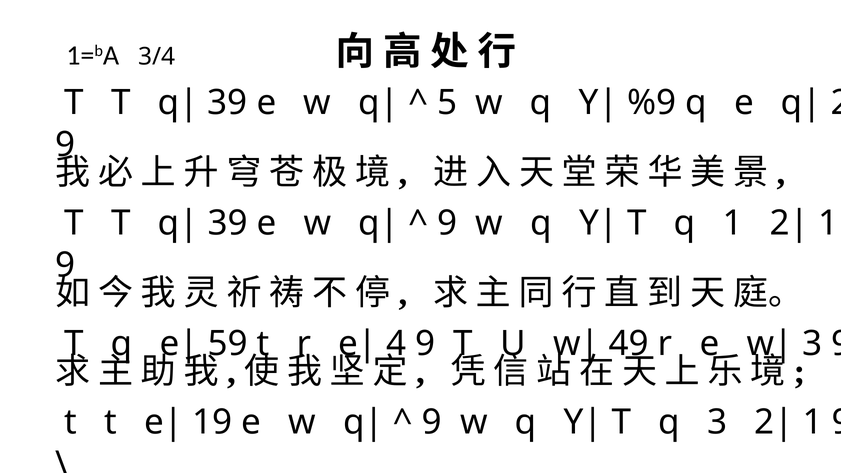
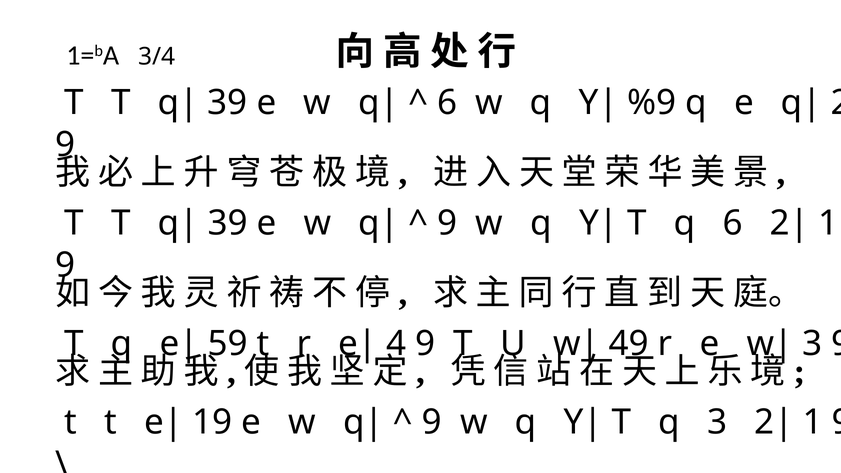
5 at (447, 103): 5 -> 6
q 1: 1 -> 6
